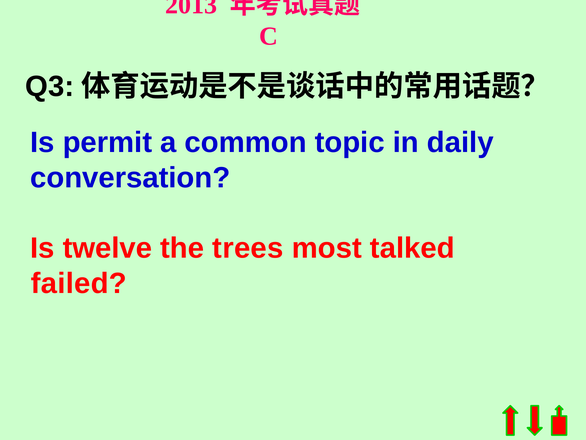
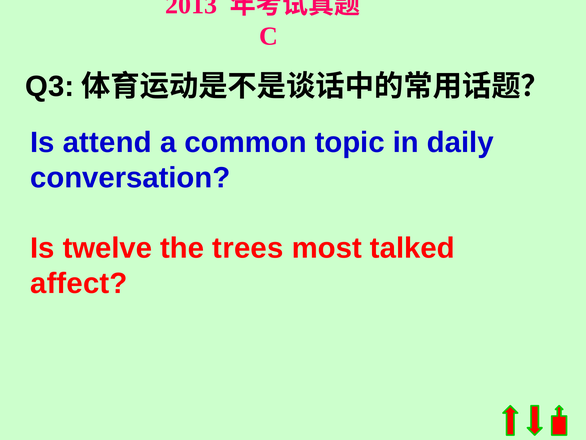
permit: permit -> attend
failed: failed -> affect
